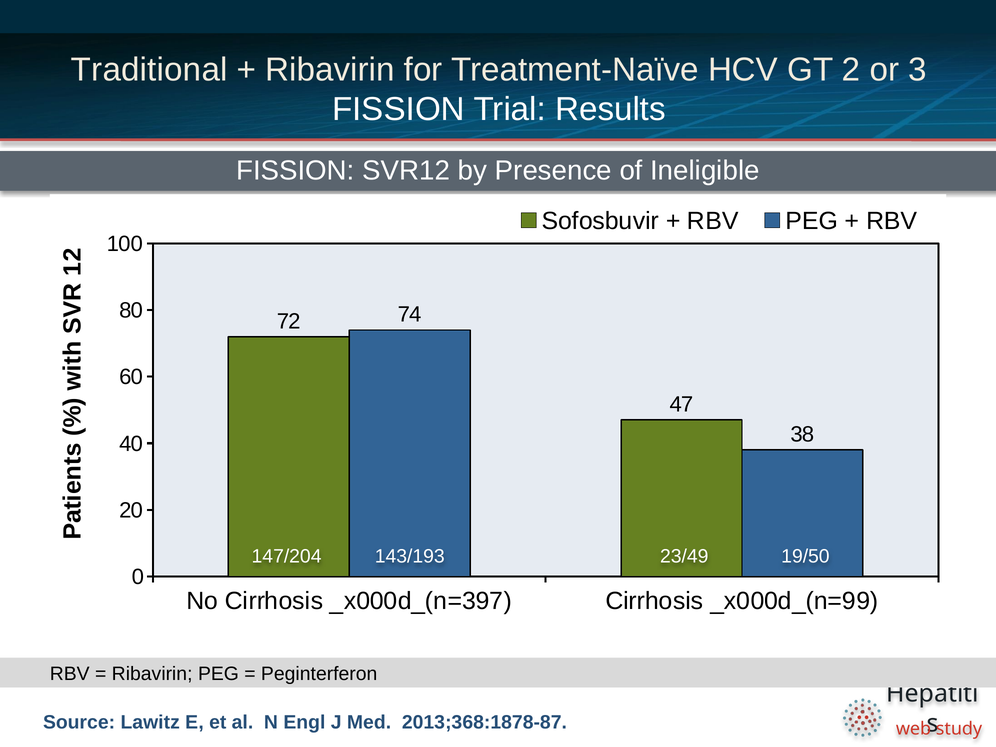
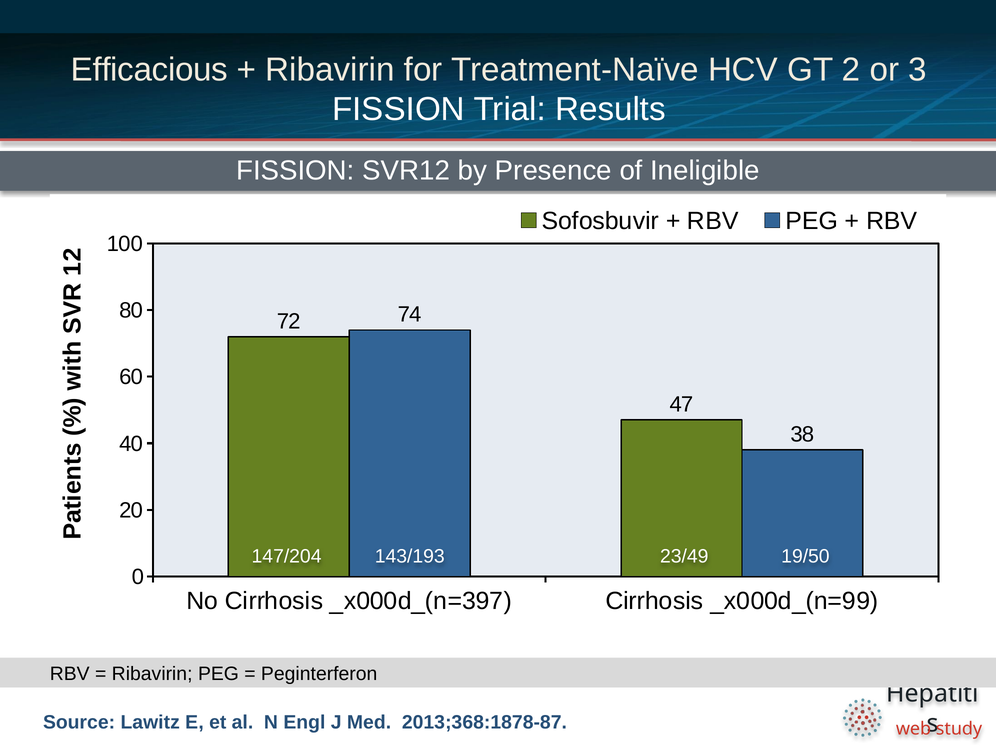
Traditional: Traditional -> Efficacious
